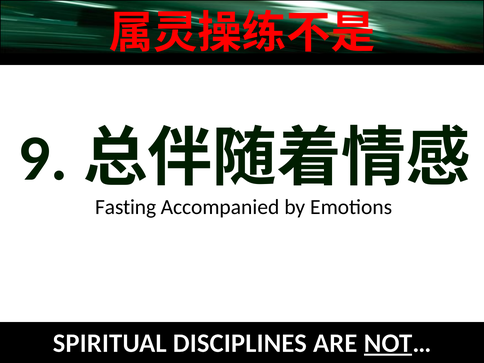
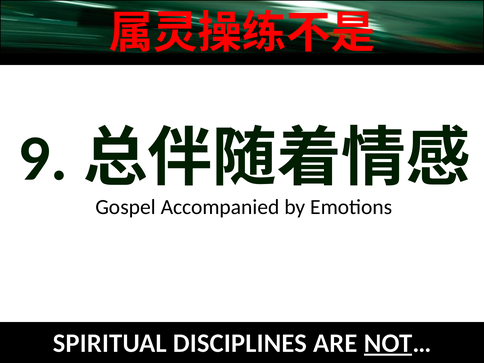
Fasting: Fasting -> Gospel
